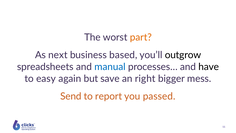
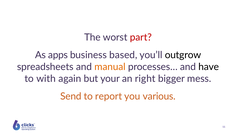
part colour: orange -> red
next: next -> apps
manual colour: blue -> orange
easy: easy -> with
save: save -> your
passed: passed -> various
